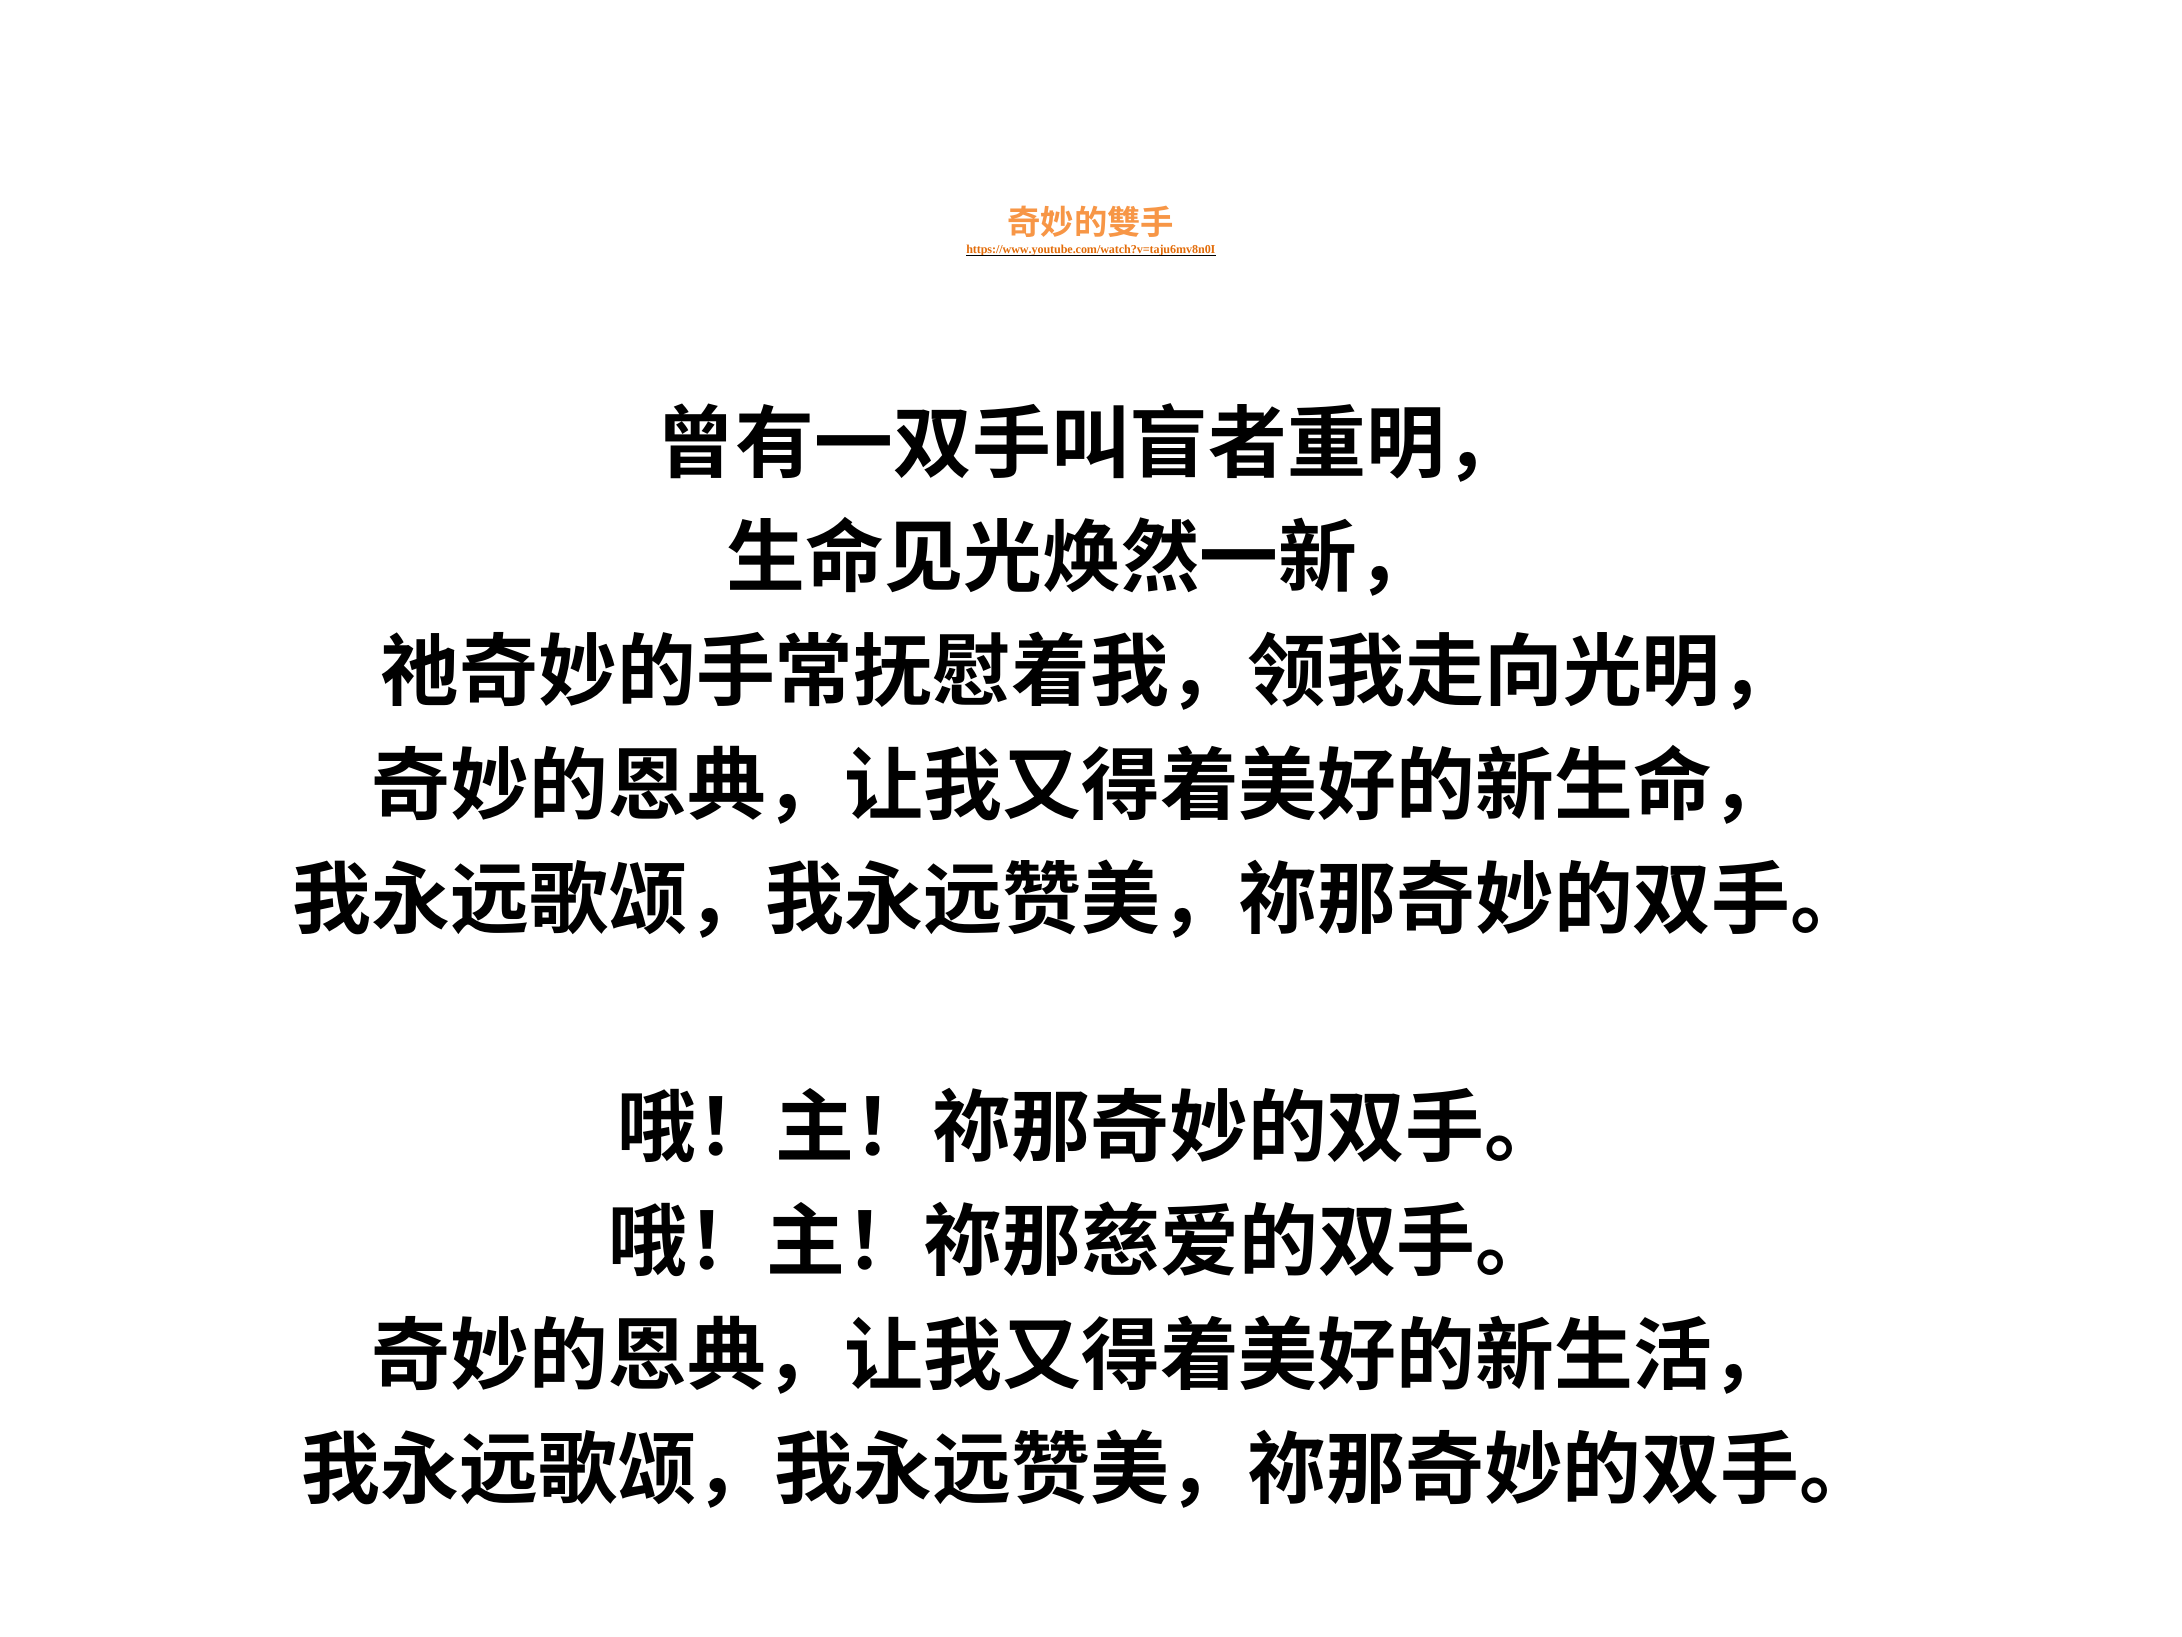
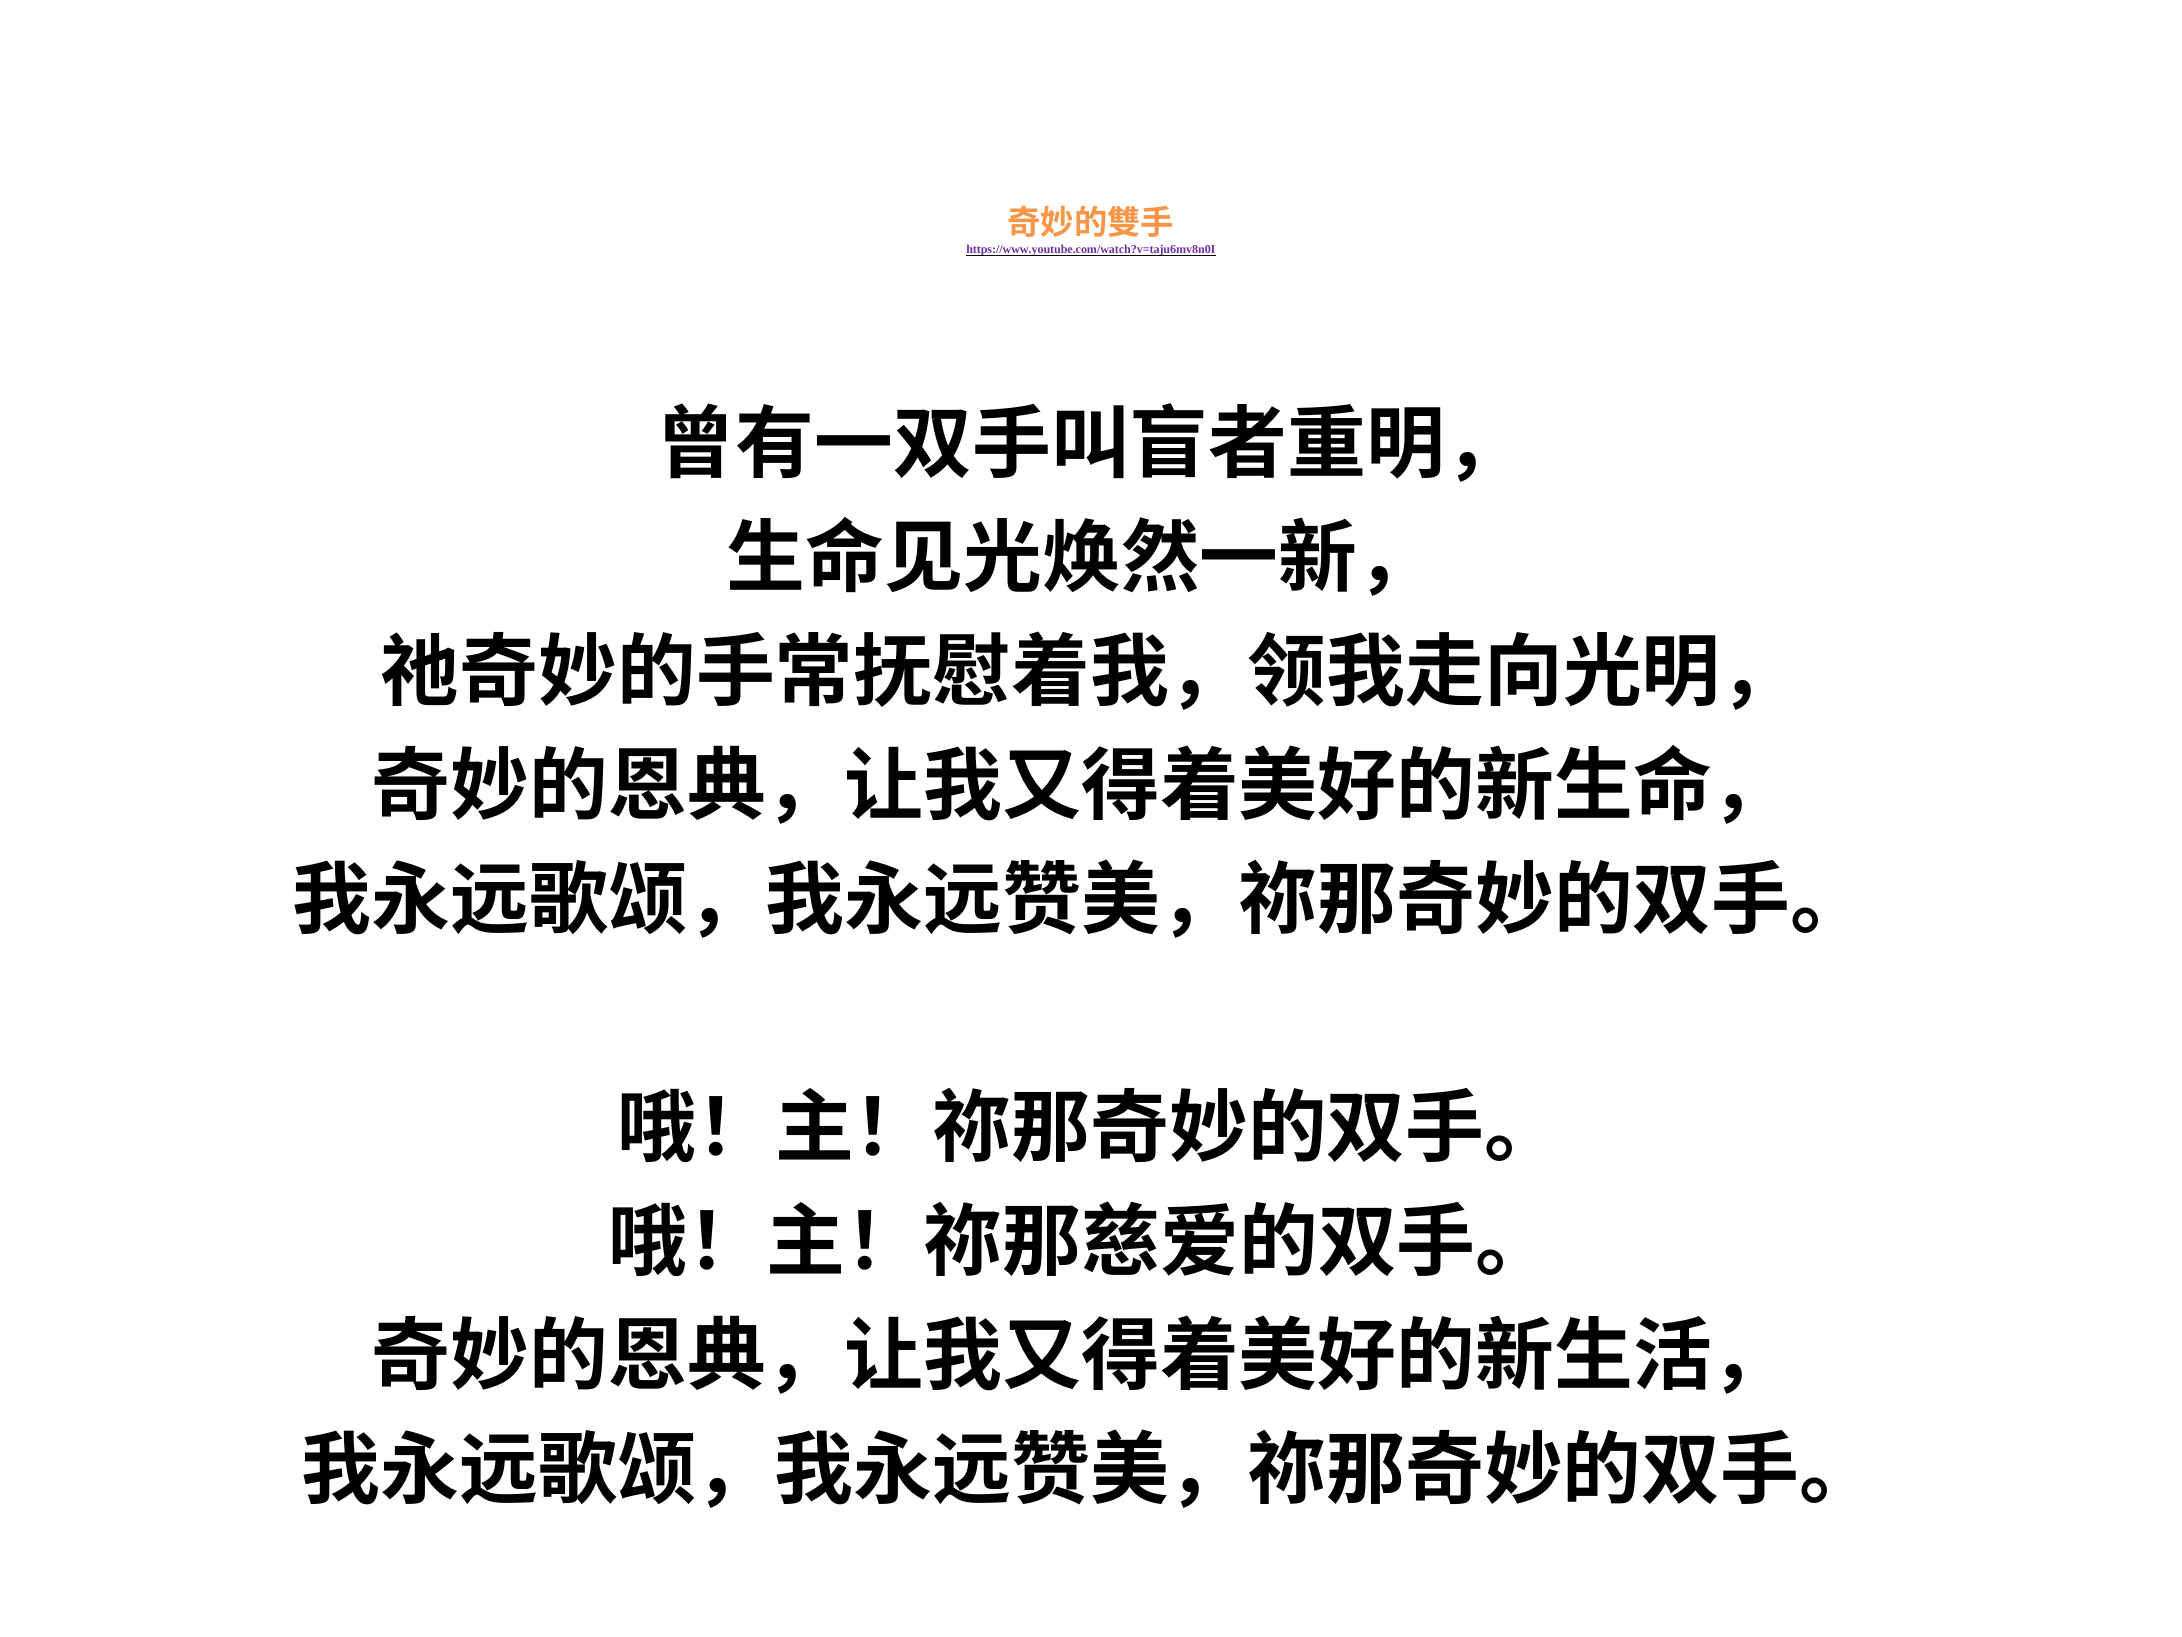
https://www.youtube.com/watch?v=taju6mv8n0I colour: orange -> purple
